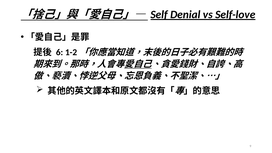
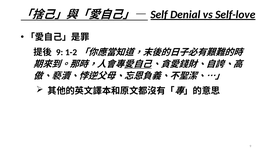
6 at (60, 52): 6 -> 9
